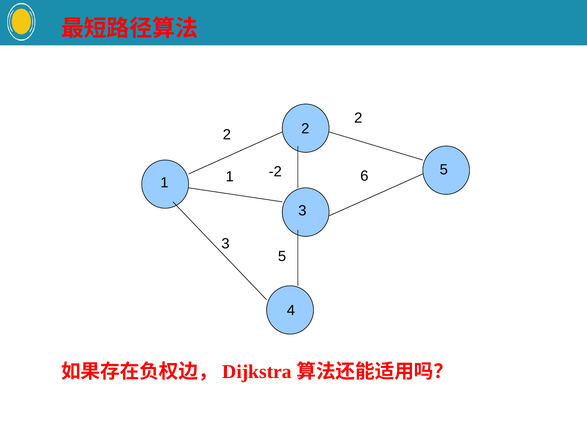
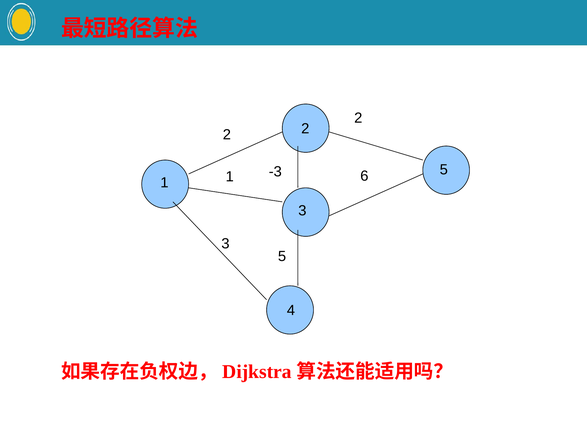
-2: -2 -> -3
